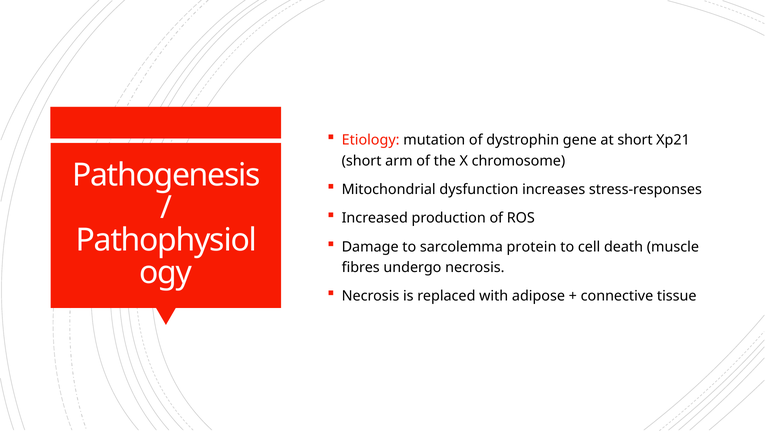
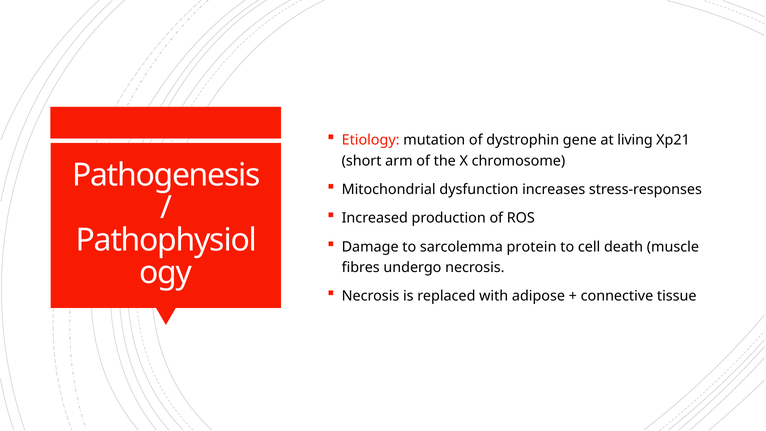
at short: short -> living
